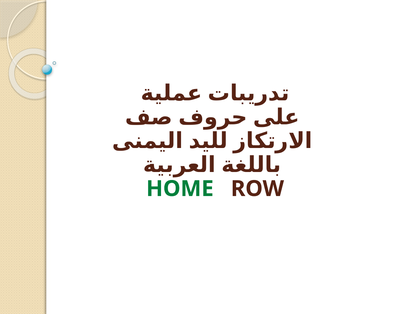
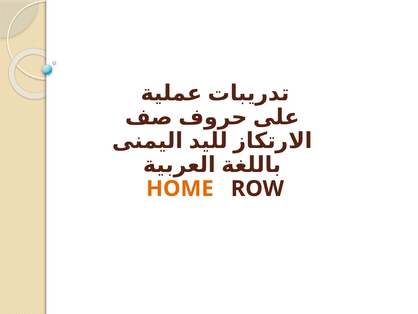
HOME colour: green -> orange
